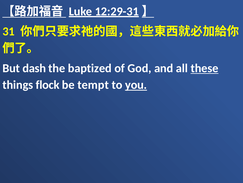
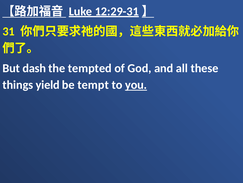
baptized: baptized -> tempted
these underline: present -> none
flock: flock -> yield
